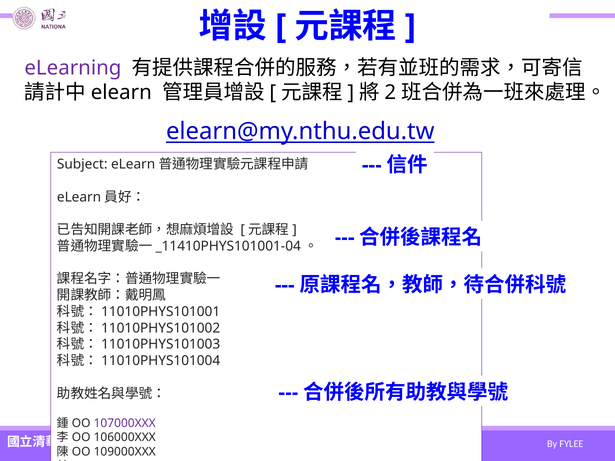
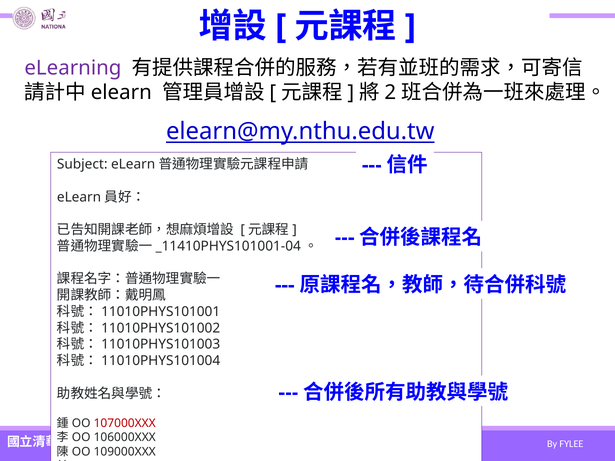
107000XXX at (125, 423) colour: purple -> red
